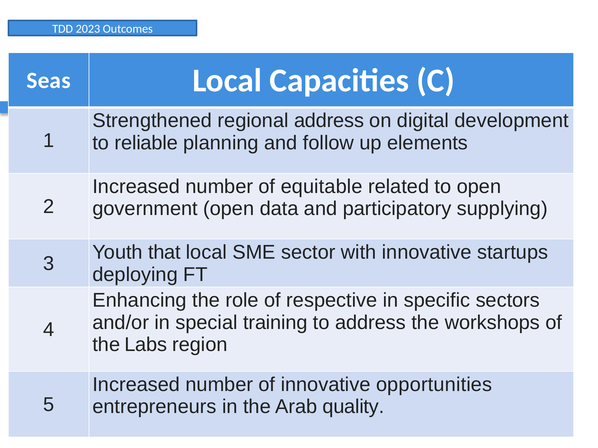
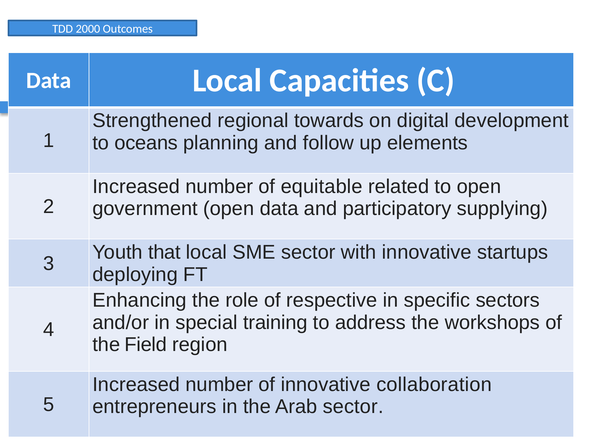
2023: 2023 -> 2000
Seas at (49, 80): Seas -> Data
regional address: address -> towards
reliable: reliable -> oceans
Labs: Labs -> Field
opportunities: opportunities -> collaboration
Arab quality: quality -> sector
